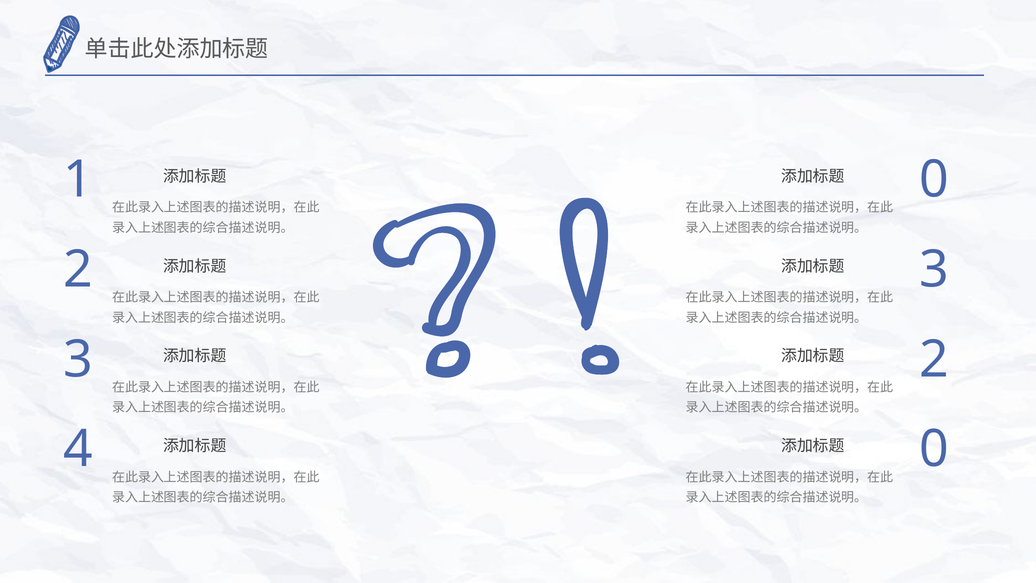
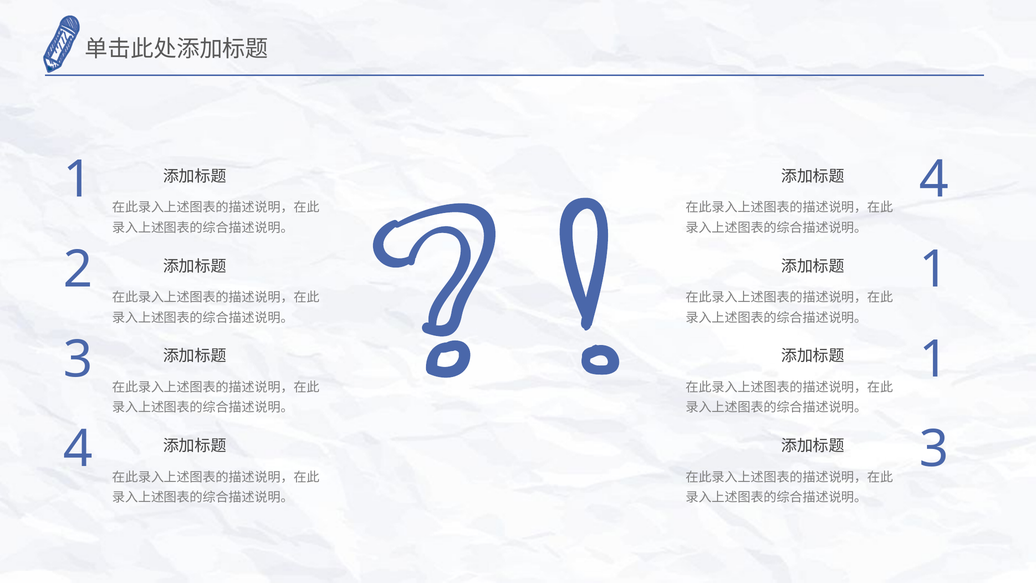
0 at (934, 180): 0 -> 4
3 at (934, 269): 3 -> 1
2 at (934, 359): 2 -> 1
0 at (934, 449): 0 -> 3
